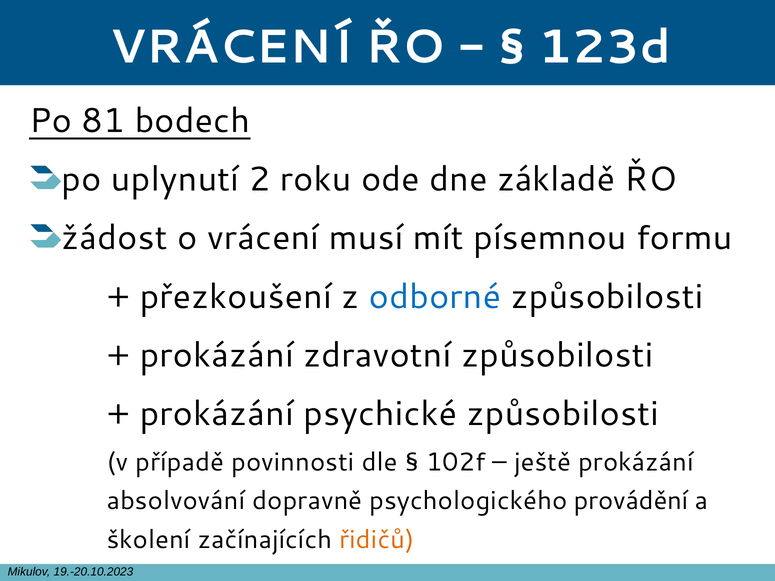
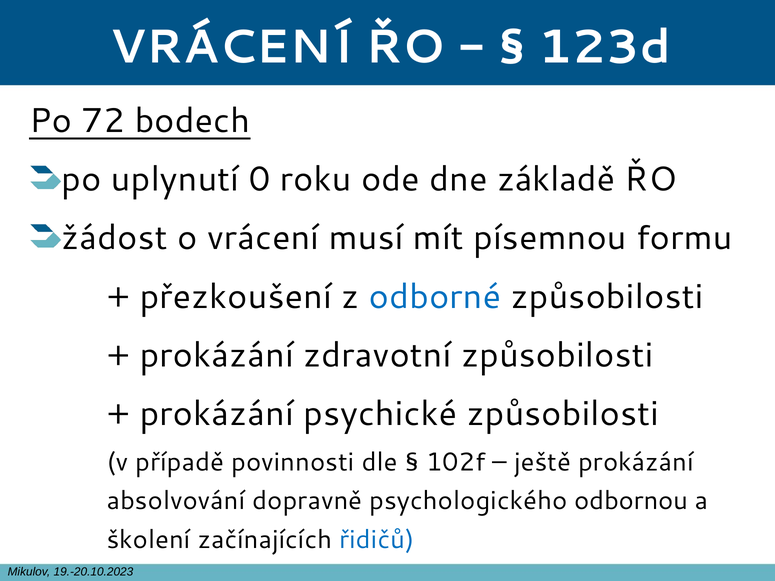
81: 81 -> 72
2: 2 -> 0
provádění: provádění -> odbornou
řidičů colour: orange -> blue
